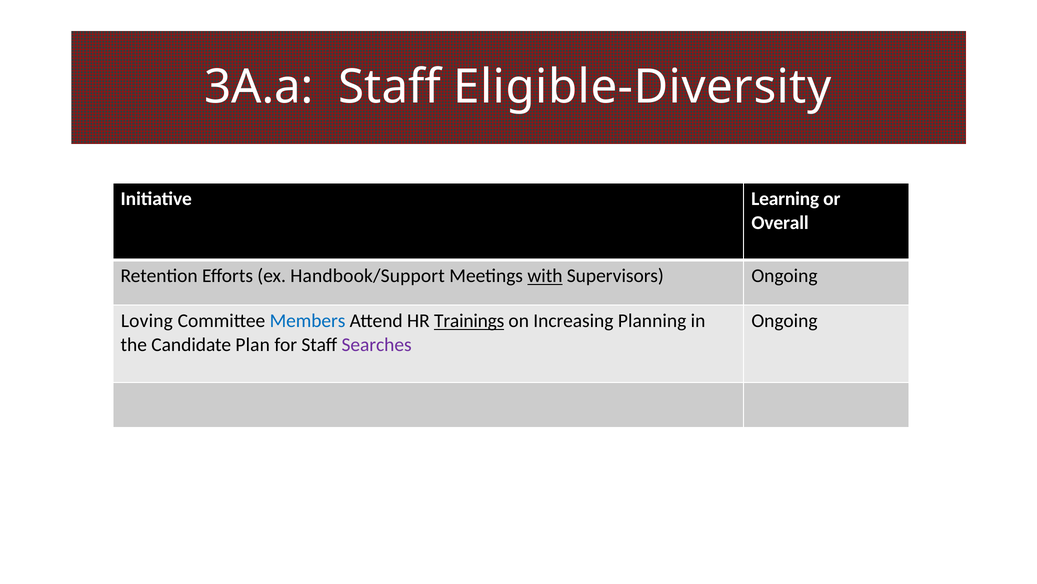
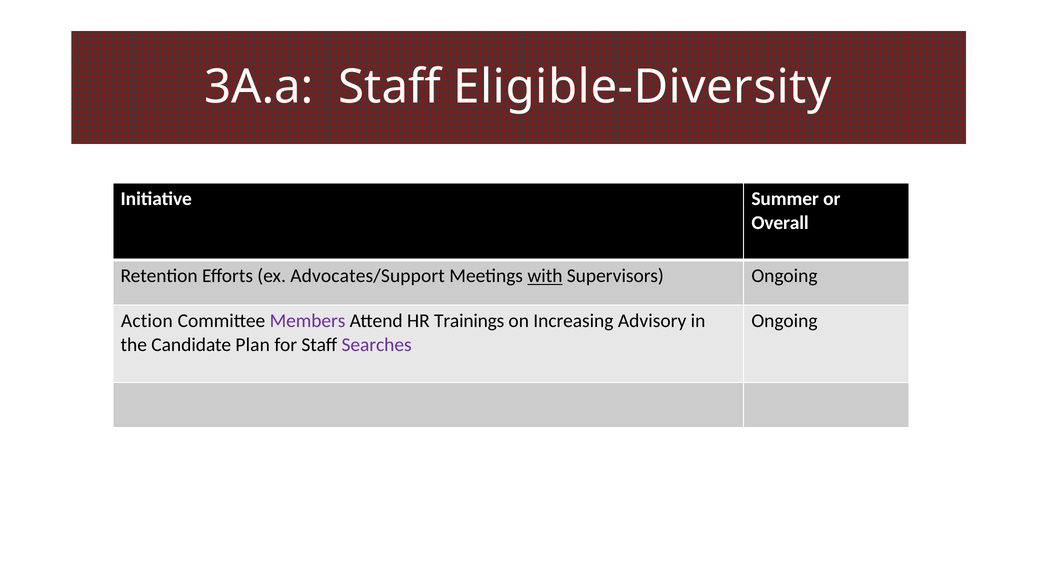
Learning: Learning -> Summer
Handbook/Support: Handbook/Support -> Advocates/Support
Loving: Loving -> Action
Members colour: blue -> purple
Trainings underline: present -> none
Planning: Planning -> Advisory
